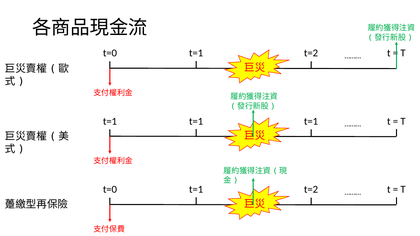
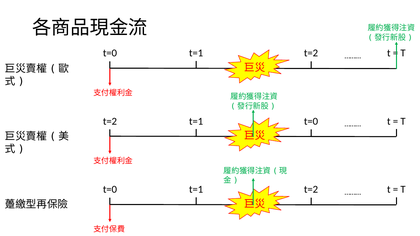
t=1 at (110, 121): t=1 -> t=2
t=1 at (311, 121): t=1 -> t=0
